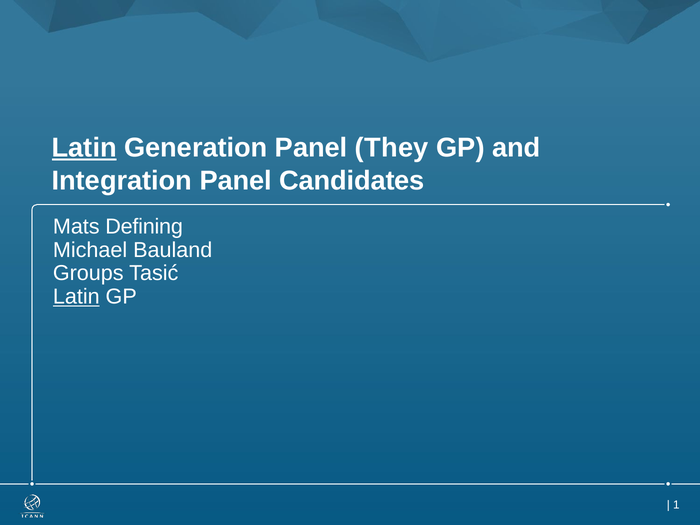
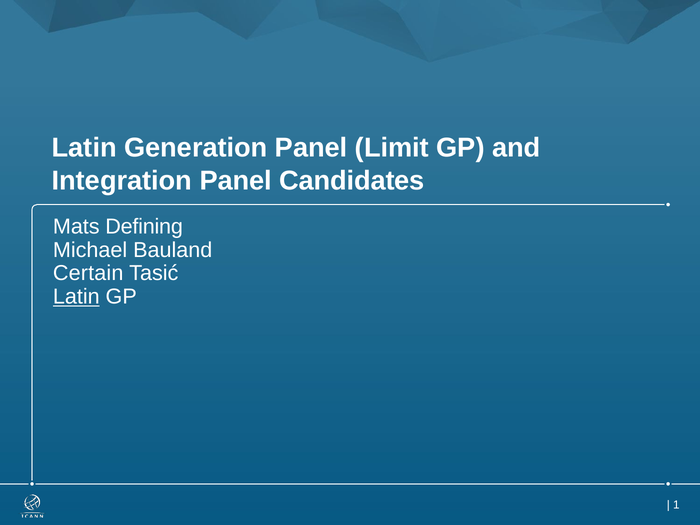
Latin at (84, 148) underline: present -> none
They: They -> Limit
Groups: Groups -> Certain
